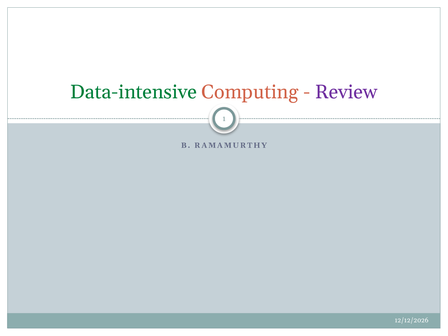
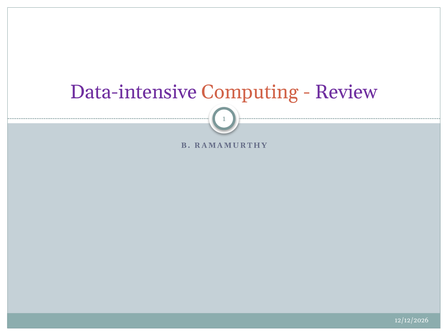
Data-intensive colour: green -> purple
